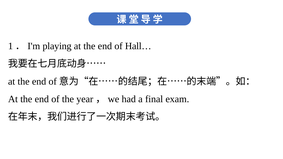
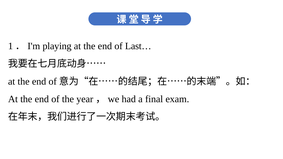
Hall…: Hall… -> Last…
